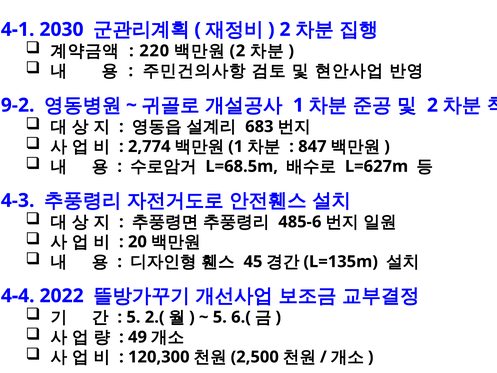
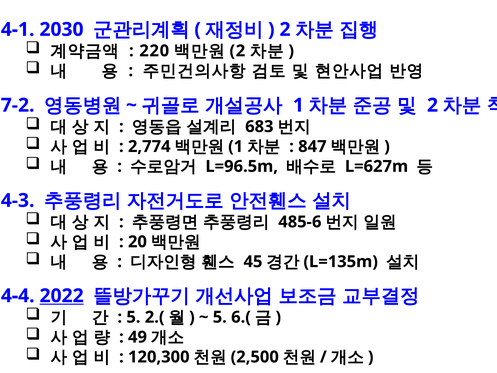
9-2: 9-2 -> 7-2
L=68.5m: L=68.5m -> L=96.5m
2022 underline: none -> present
